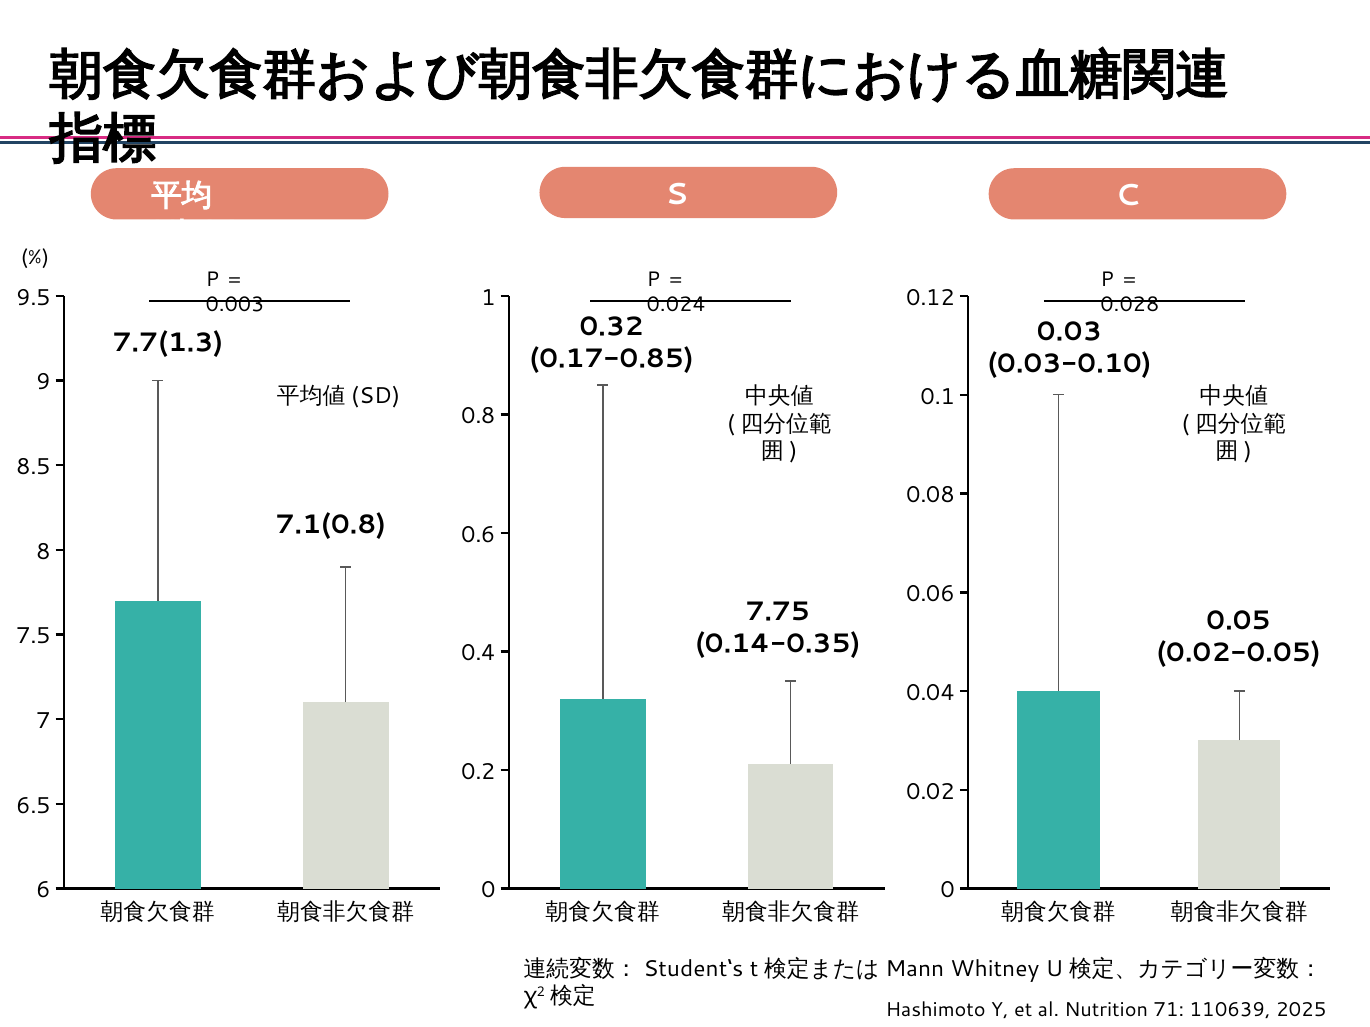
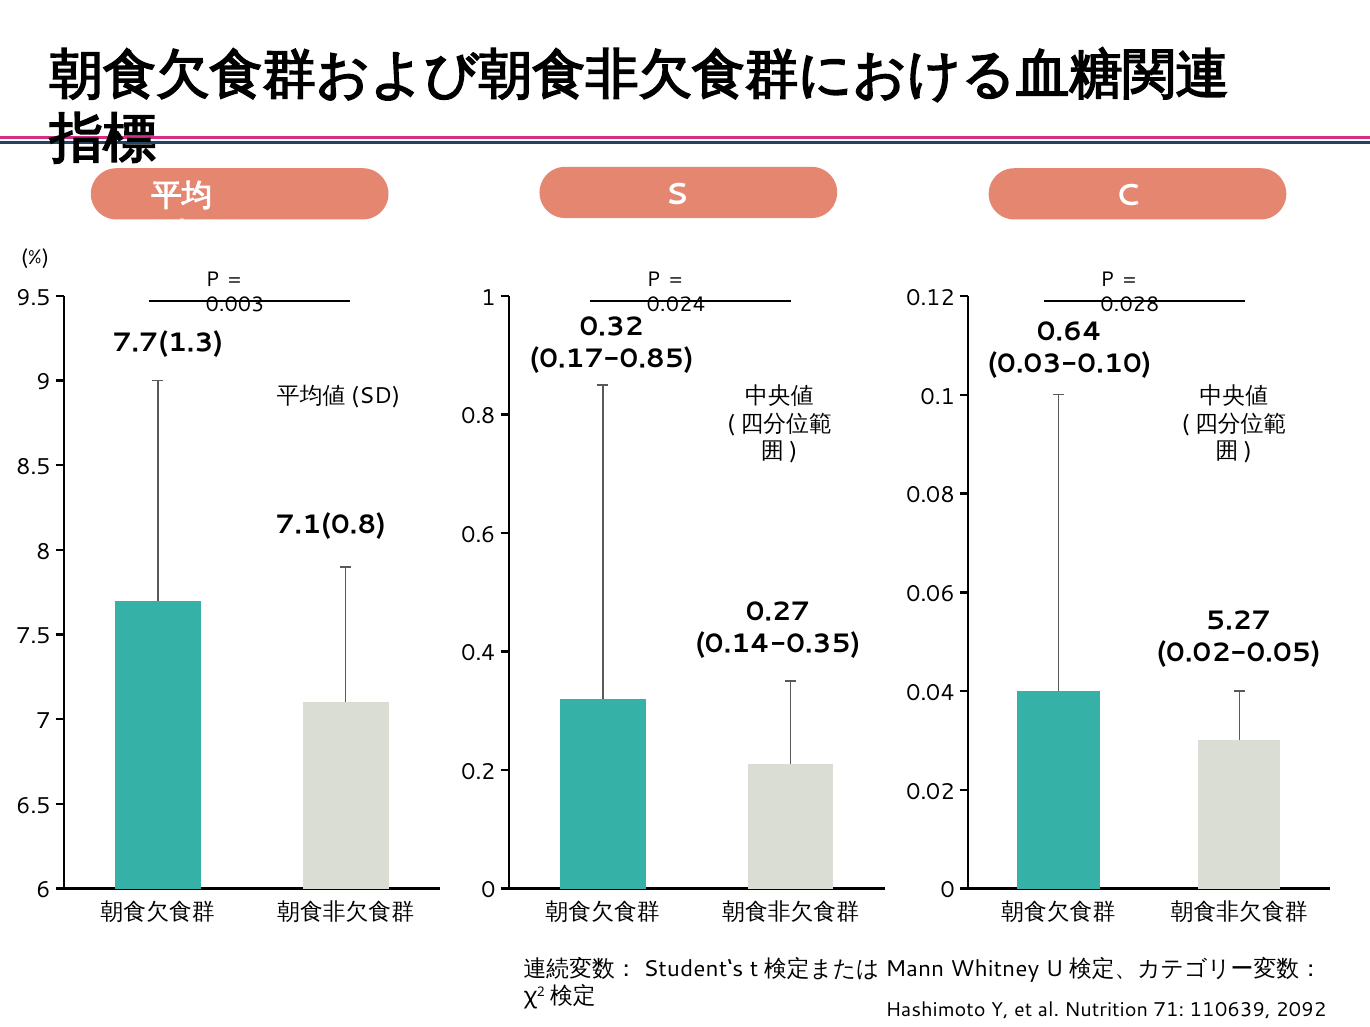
0.03: 0.03 -> 0.64
7.75: 7.75 -> 0.27
0.05: 0.05 -> 5.27
2025: 2025 -> 2092
